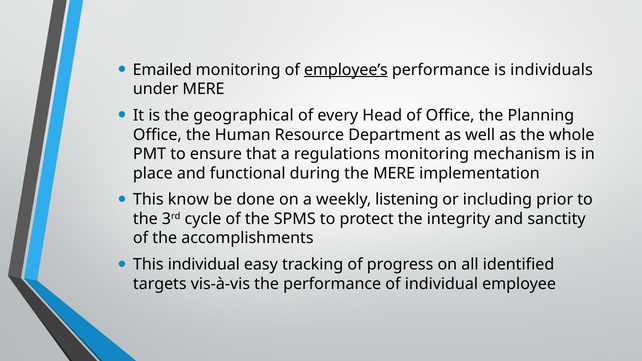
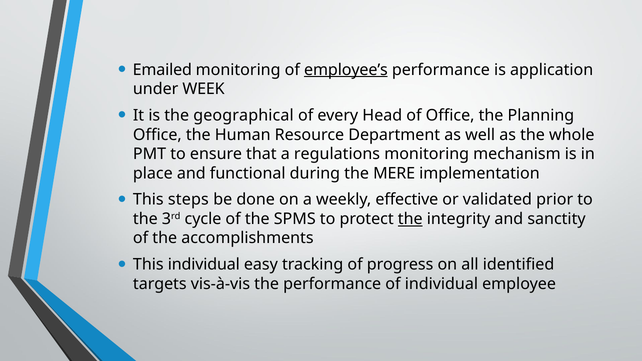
individuals: individuals -> application
under MERE: MERE -> WEEK
know: know -> steps
listening: listening -> effective
including: including -> validated
the at (410, 219) underline: none -> present
